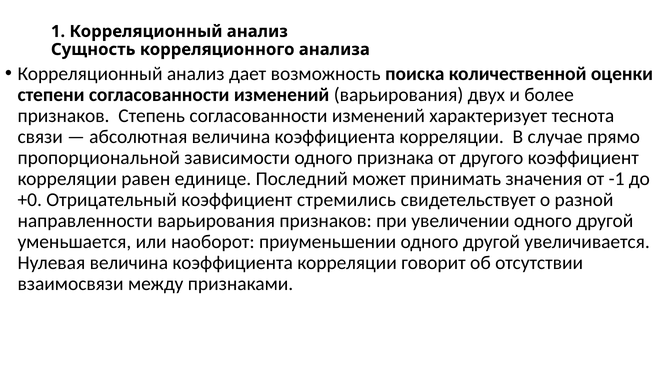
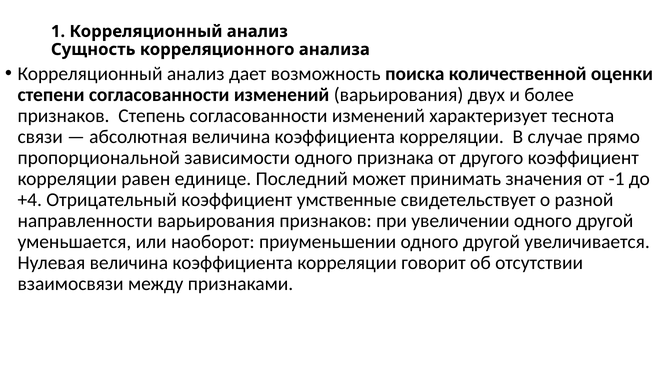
+0: +0 -> +4
стремились: стремились -> умственные
